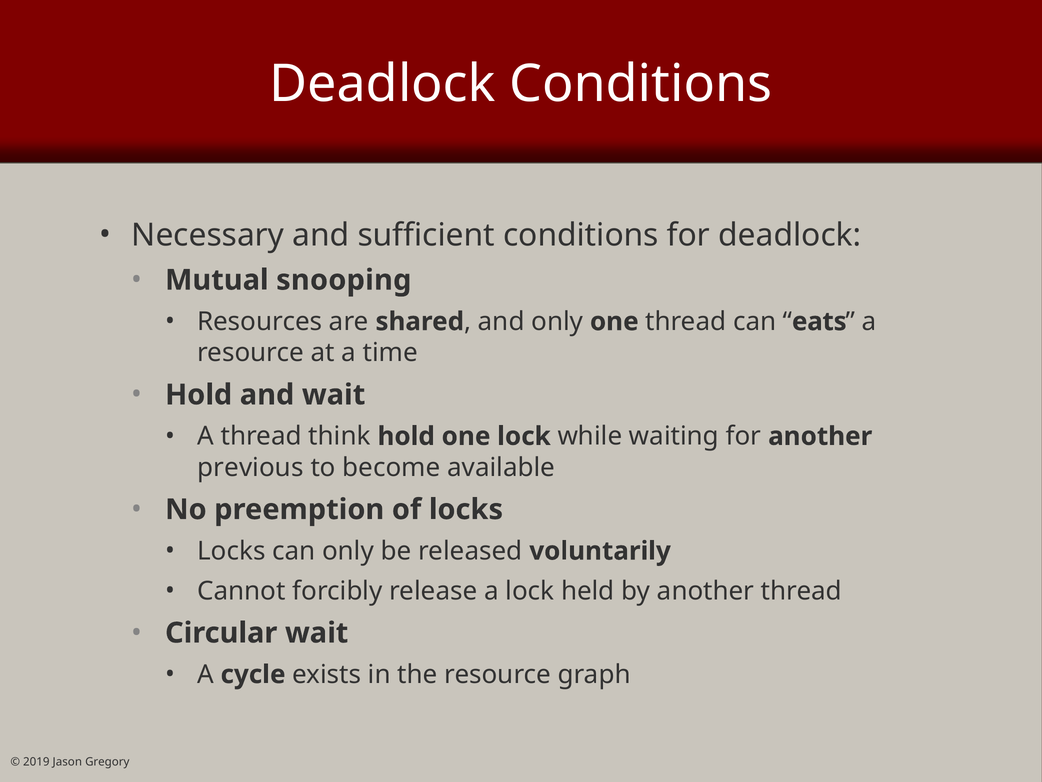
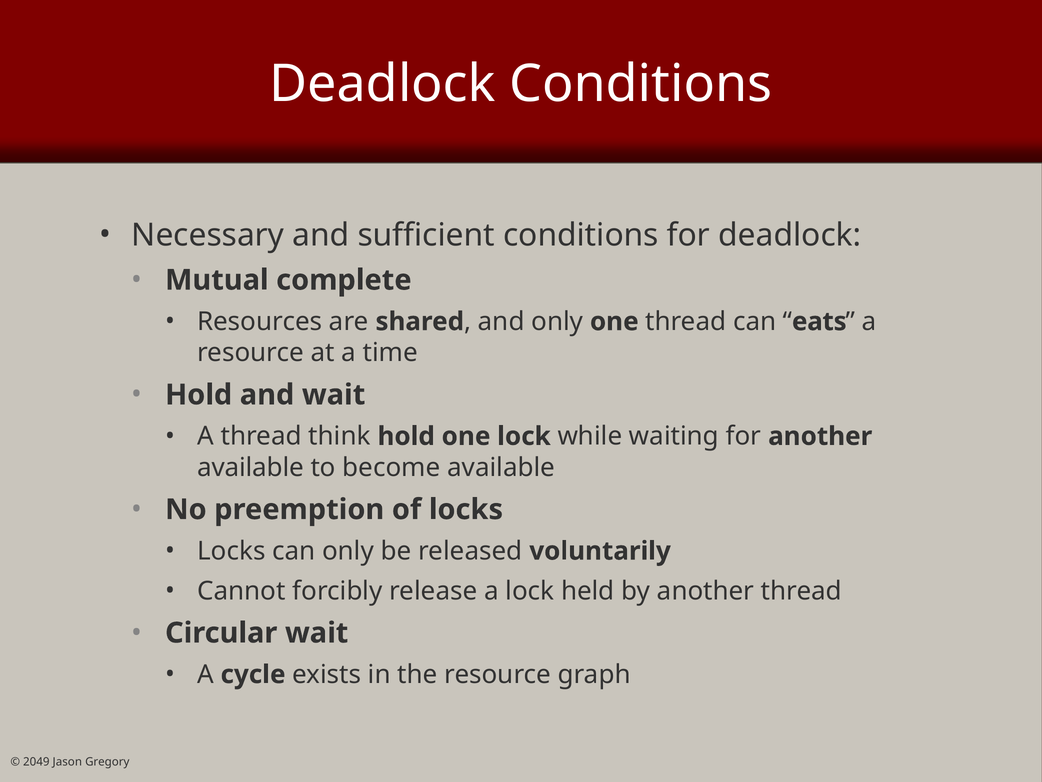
snooping: snooping -> complete
previous at (250, 467): previous -> available
2019: 2019 -> 2049
